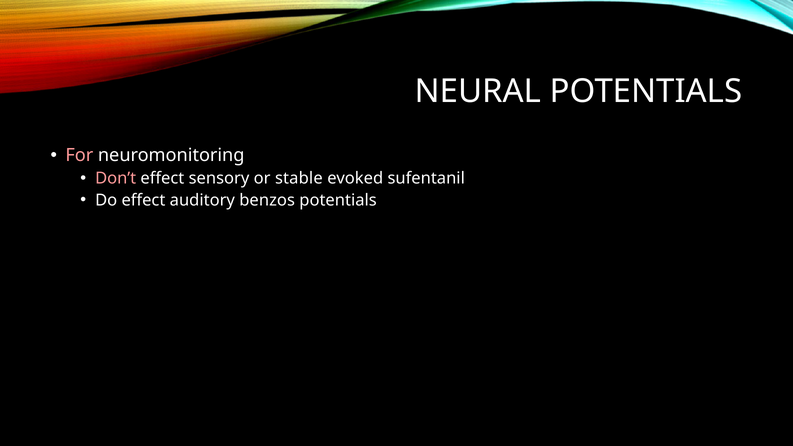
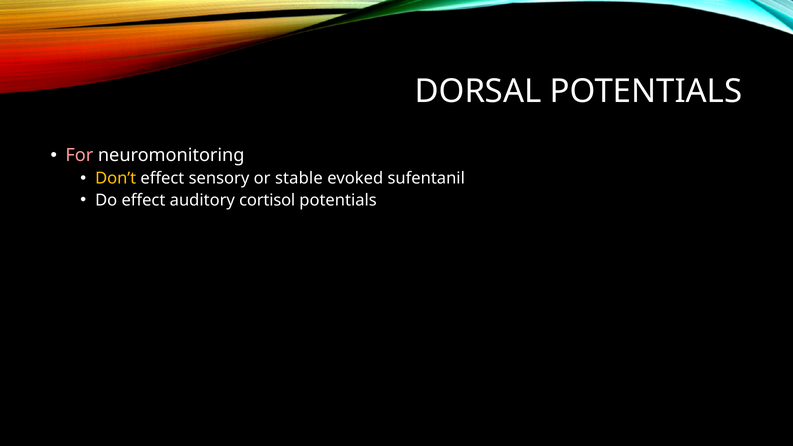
NEURAL: NEURAL -> DORSAL
Don’t colour: pink -> yellow
benzos: benzos -> cortisol
